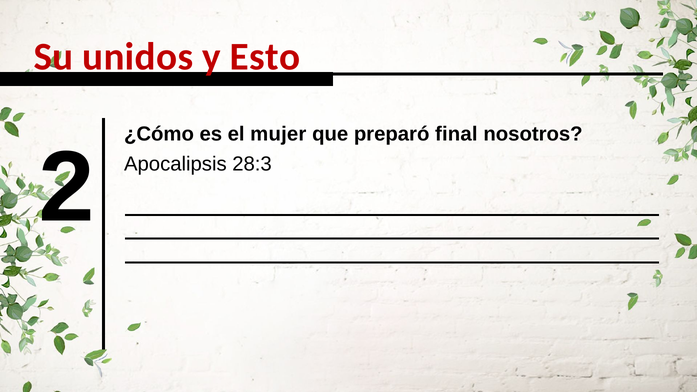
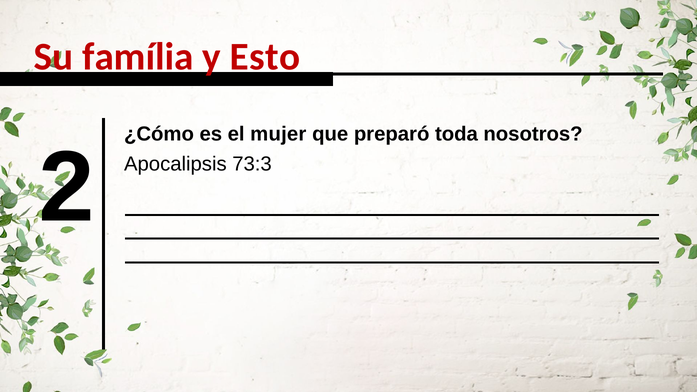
unidos: unidos -> família
final: final -> toda
28:3: 28:3 -> 73:3
